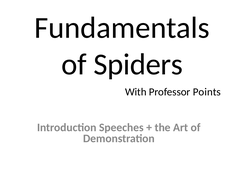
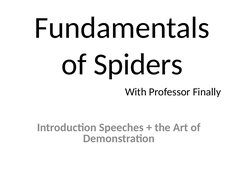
Points: Points -> Finally
